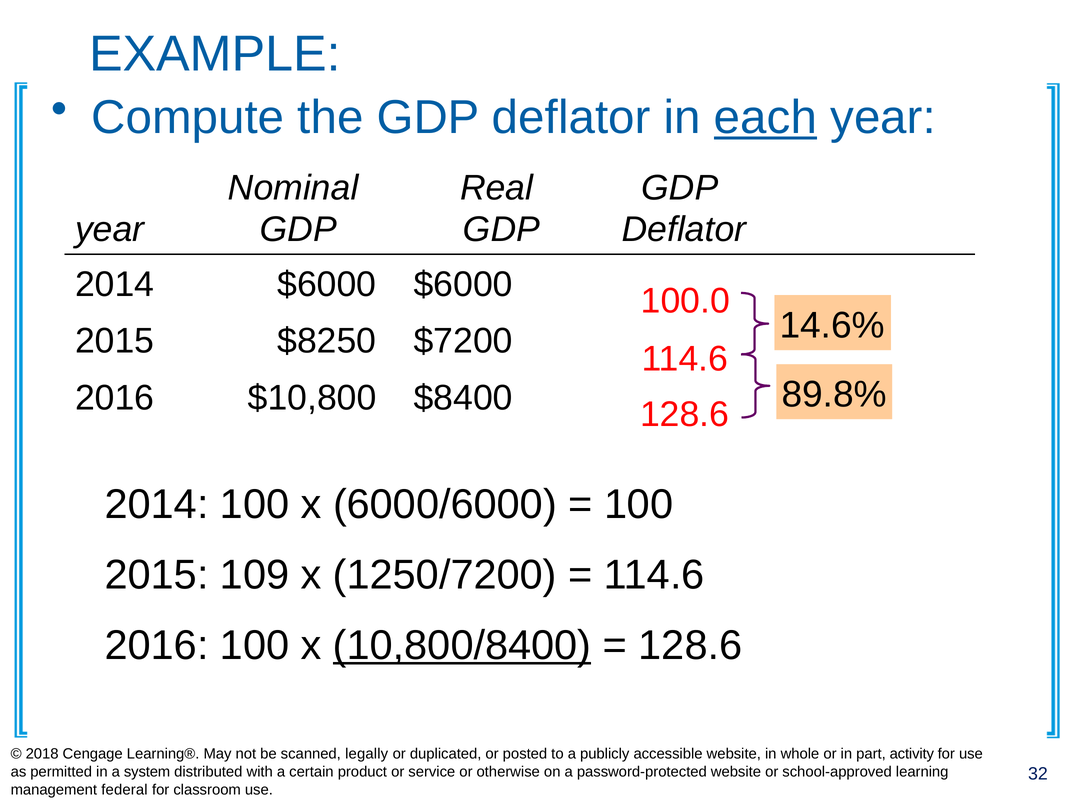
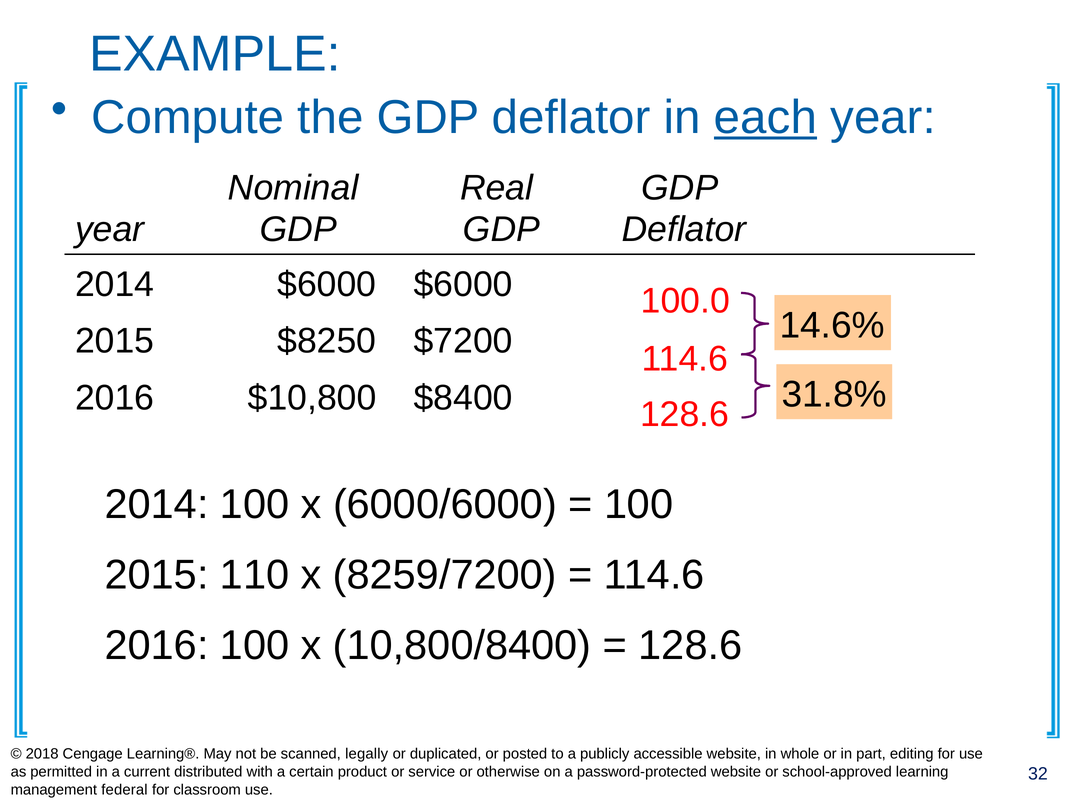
89.8%: 89.8% -> 31.8%
109: 109 -> 110
1250/7200: 1250/7200 -> 8259/7200
10,800/8400 underline: present -> none
activity: activity -> editing
system: system -> current
